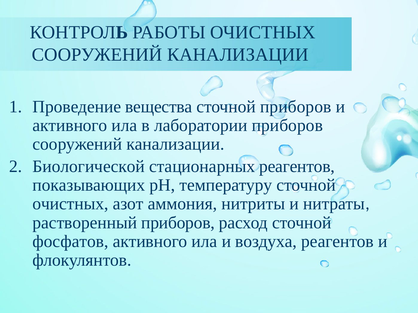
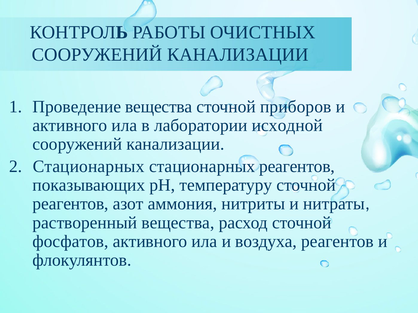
лаборатории приборов: приборов -> исходной
Биологической at (89, 167): Биологической -> Стационарных
очистных at (71, 204): очистных -> реагентов
растворенный приборов: приборов -> вещества
